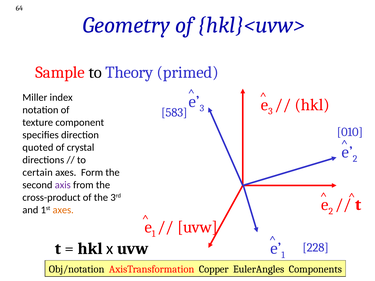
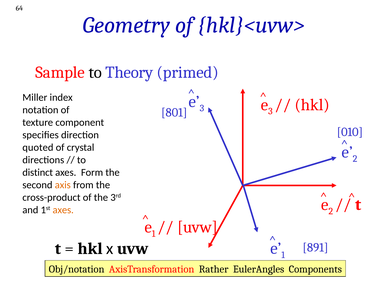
583: 583 -> 801
certain: certain -> distinct
axis colour: purple -> orange
228: 228 -> 891
Copper: Copper -> Rather
